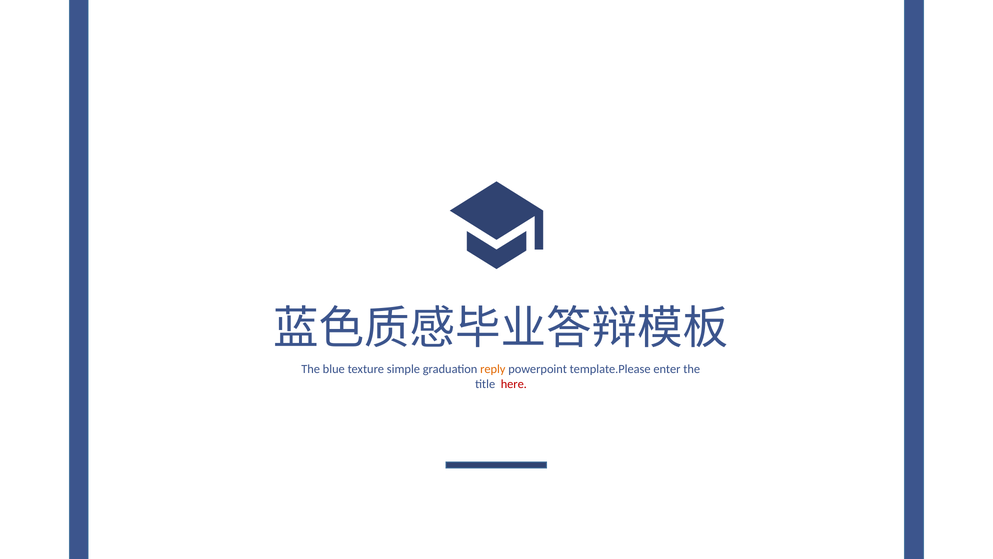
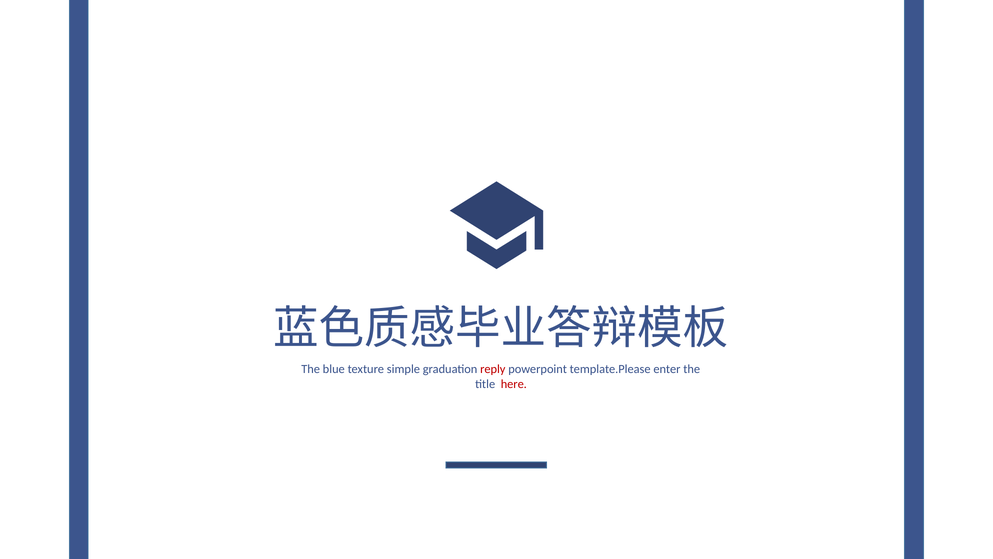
reply colour: orange -> red
